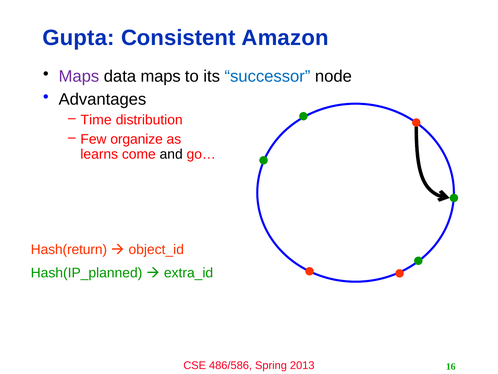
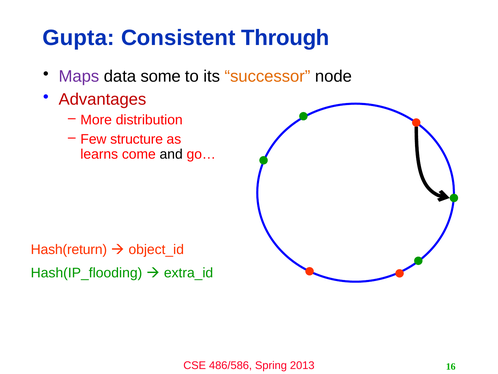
Amazon: Amazon -> Through
data maps: maps -> some
successor colour: blue -> orange
Advantages colour: black -> red
Time: Time -> More
organize: organize -> structure
Hash(IP_planned: Hash(IP_planned -> Hash(IP_flooding
